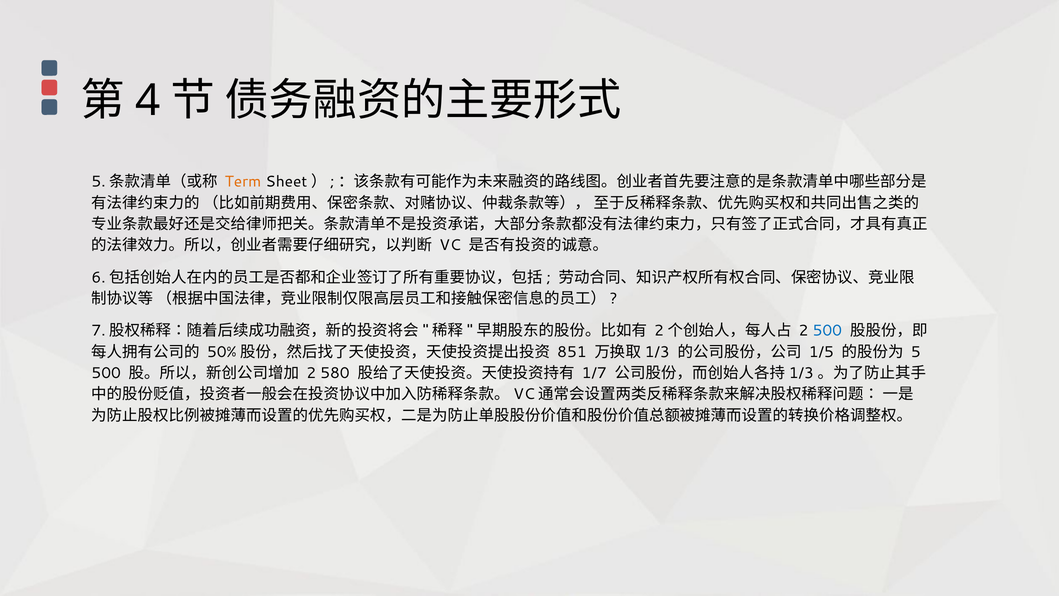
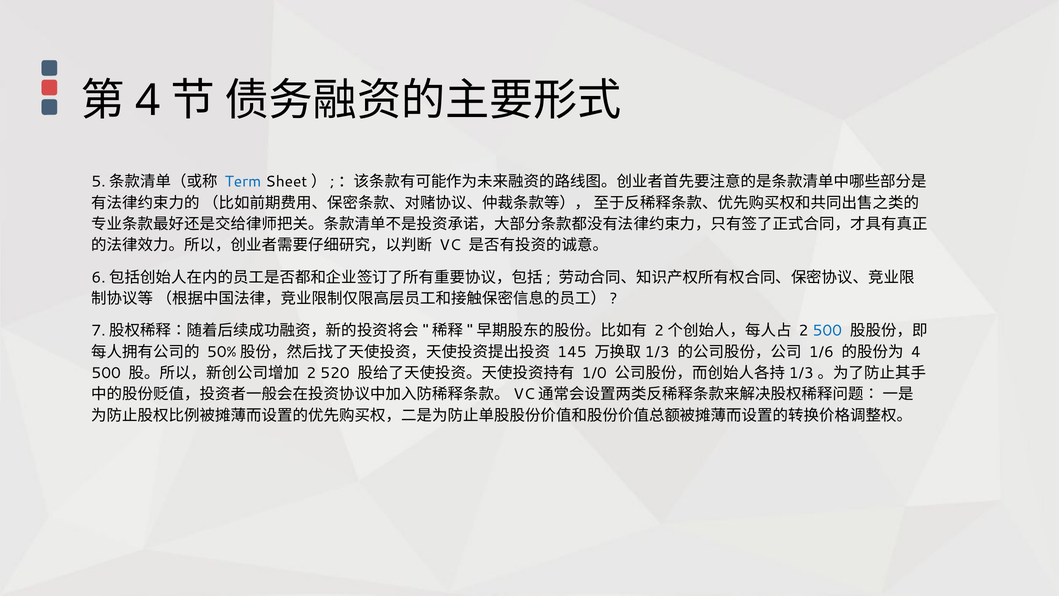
Term colour: orange -> blue
851: 851 -> 145
1/5: 1/5 -> 1/6
5 at (916, 352): 5 -> 4
580: 580 -> 520
1/7: 1/7 -> 1/0
